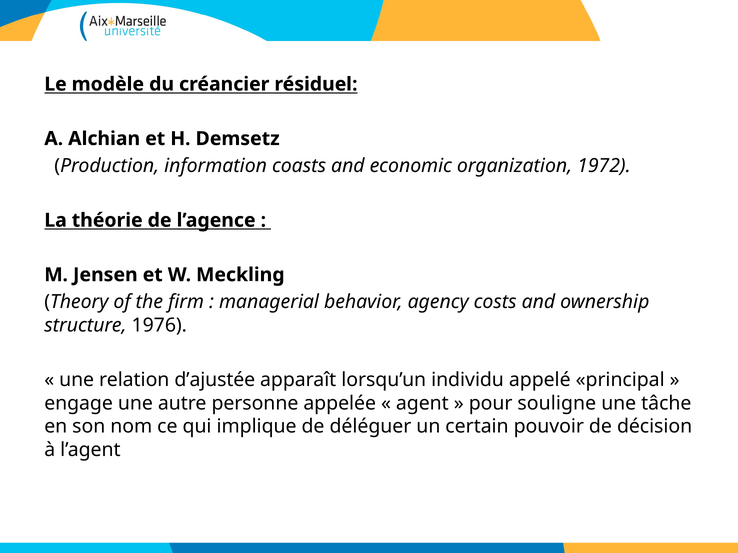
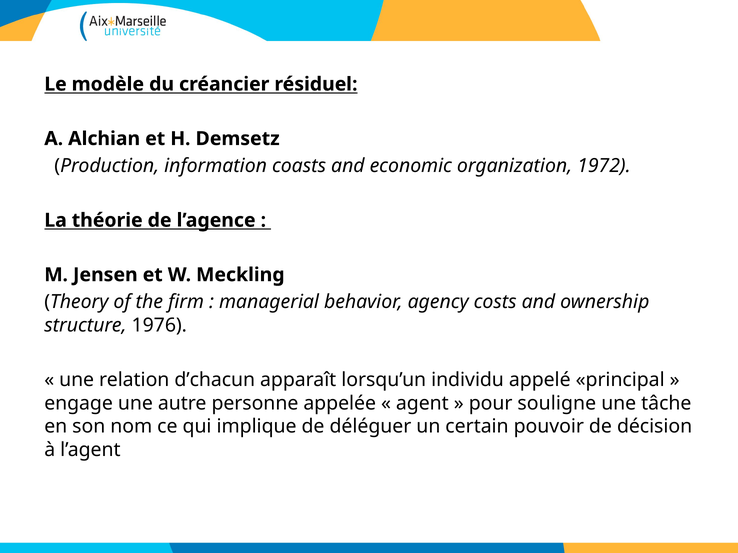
d’ajustée: d’ajustée -> d’chacun
